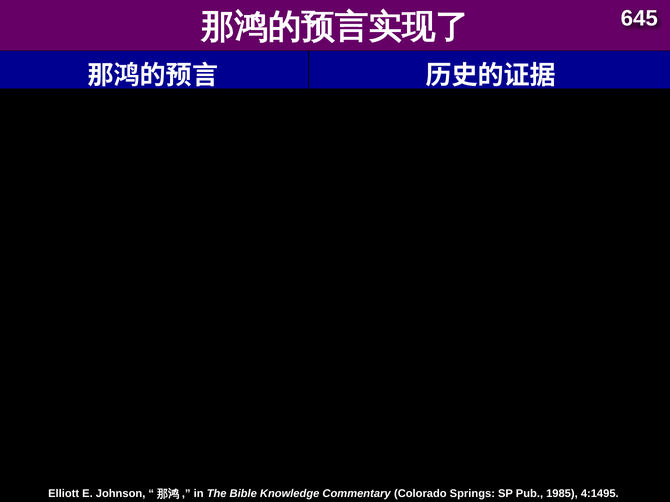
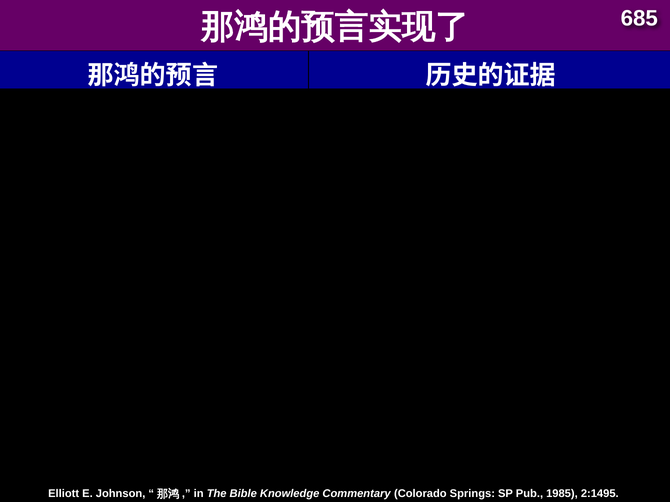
645: 645 -> 685
4:1495: 4:1495 -> 2:1495
